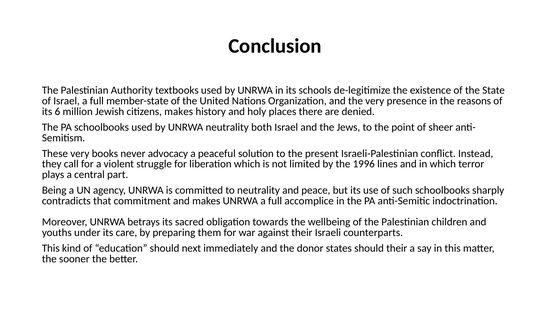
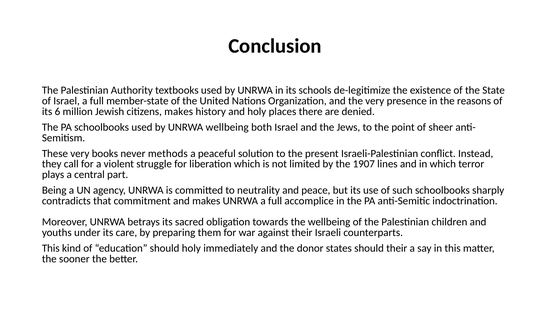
UNRWA neutrality: neutrality -> wellbeing
advocacy: advocacy -> methods
1996: 1996 -> 1907
should next: next -> holy
